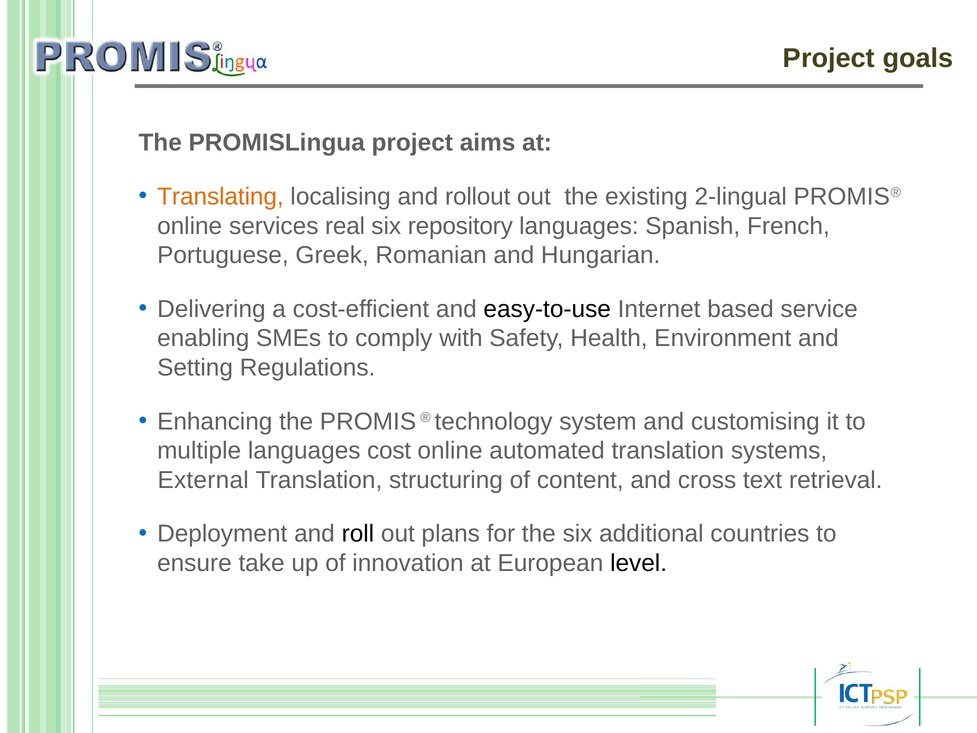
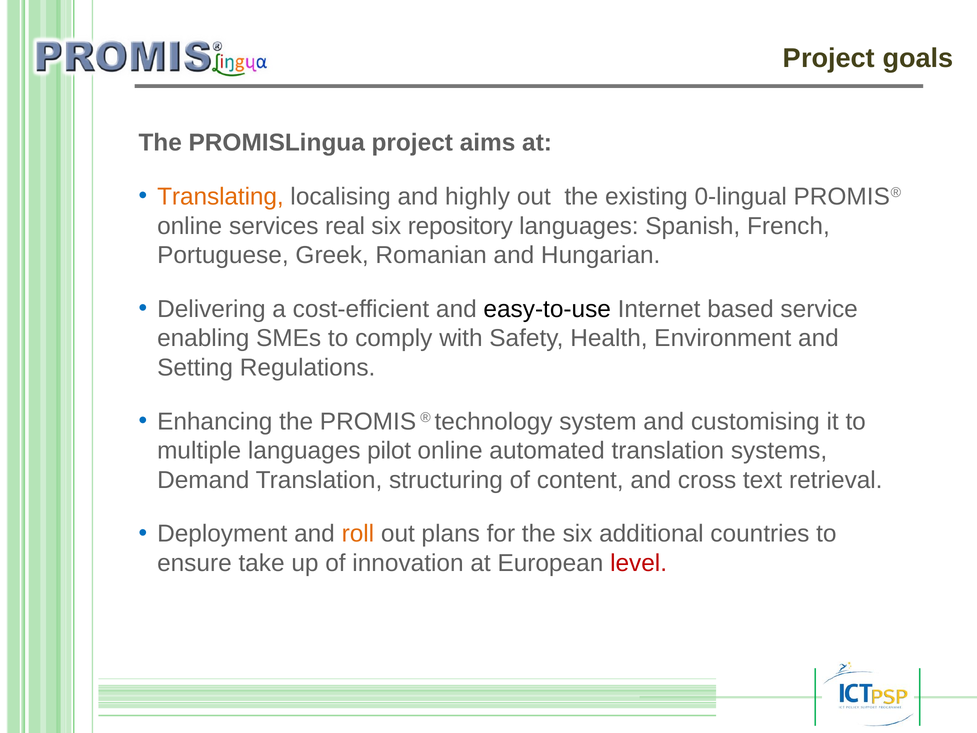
rollout: rollout -> highly
2-lingual: 2-lingual -> 0-lingual
cost: cost -> pilot
External: External -> Demand
roll colour: black -> orange
level colour: black -> red
